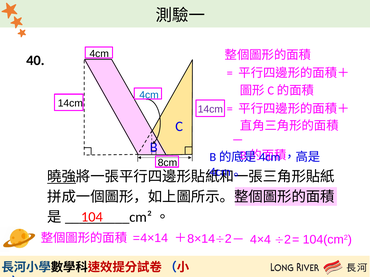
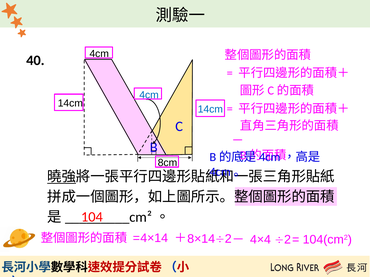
14cm at (210, 109) colour: purple -> blue
